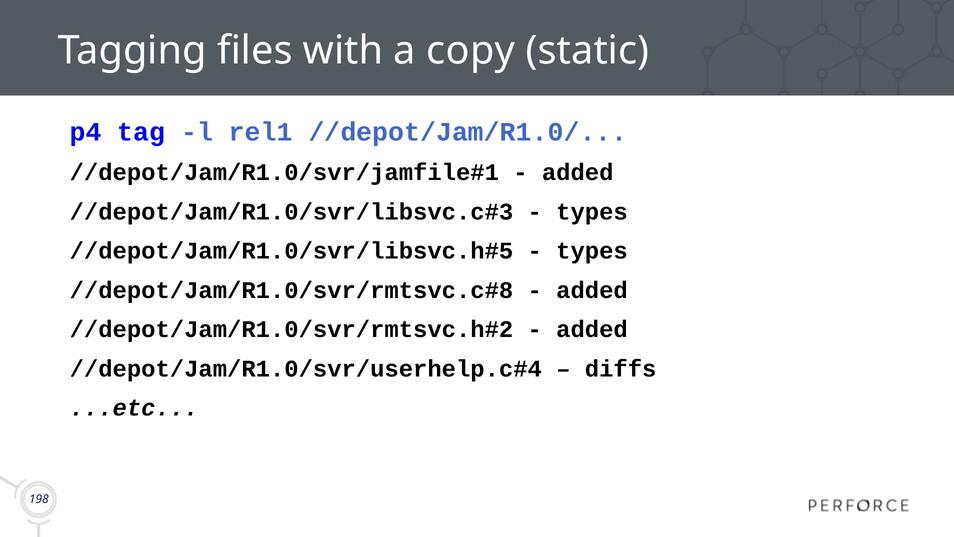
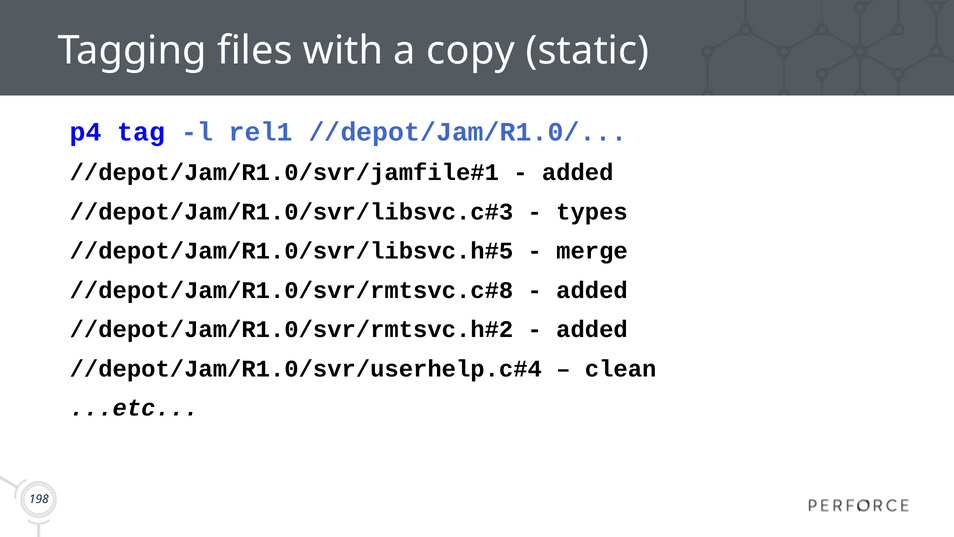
types at (592, 251): types -> merge
diffs: diffs -> clean
